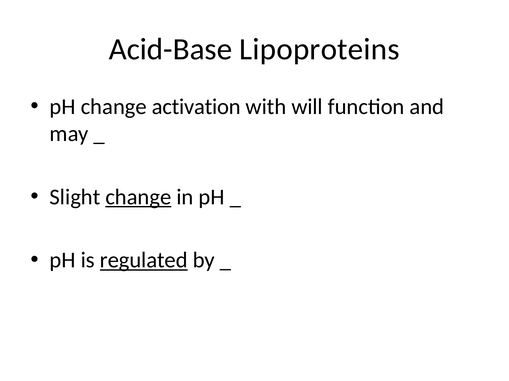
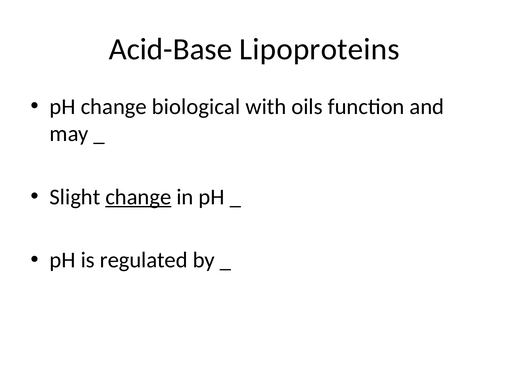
activation: activation -> biological
will: will -> oils
regulated underline: present -> none
